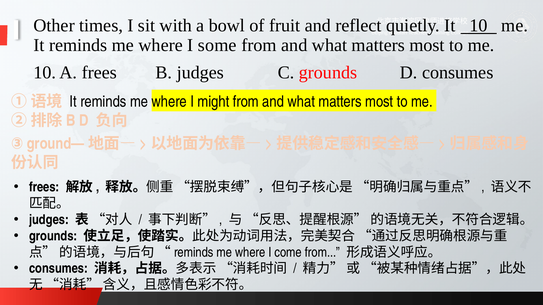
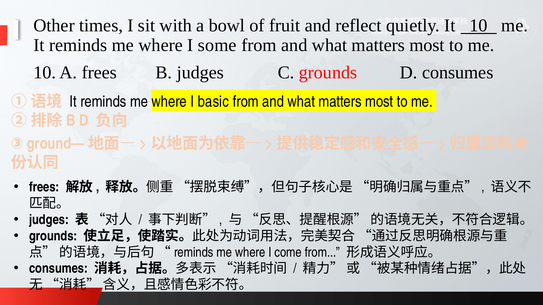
might: might -> basic
